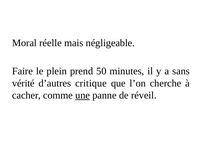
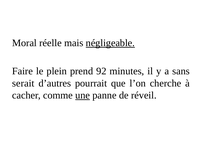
négligeable underline: none -> present
50: 50 -> 92
vérité: vérité -> serait
critique: critique -> pourrait
